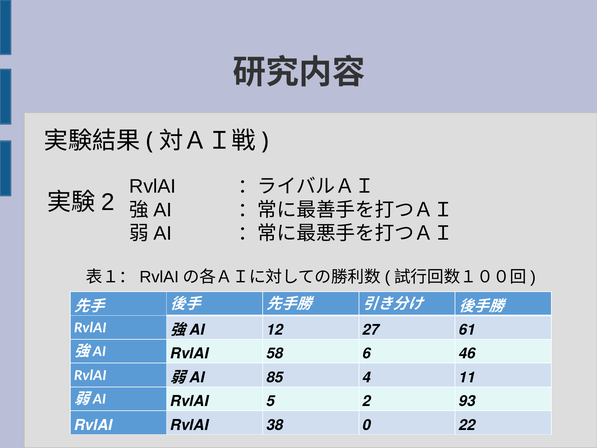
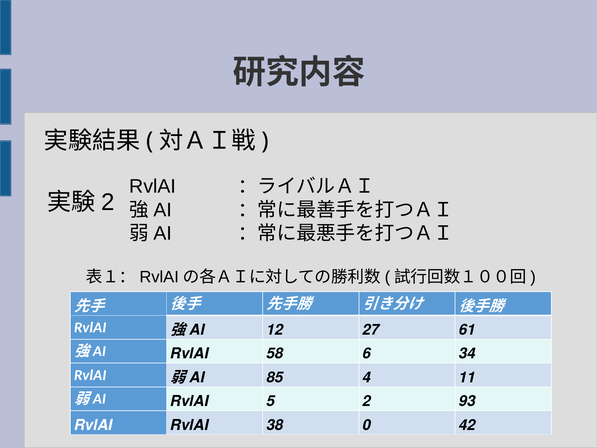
46: 46 -> 34
22: 22 -> 42
